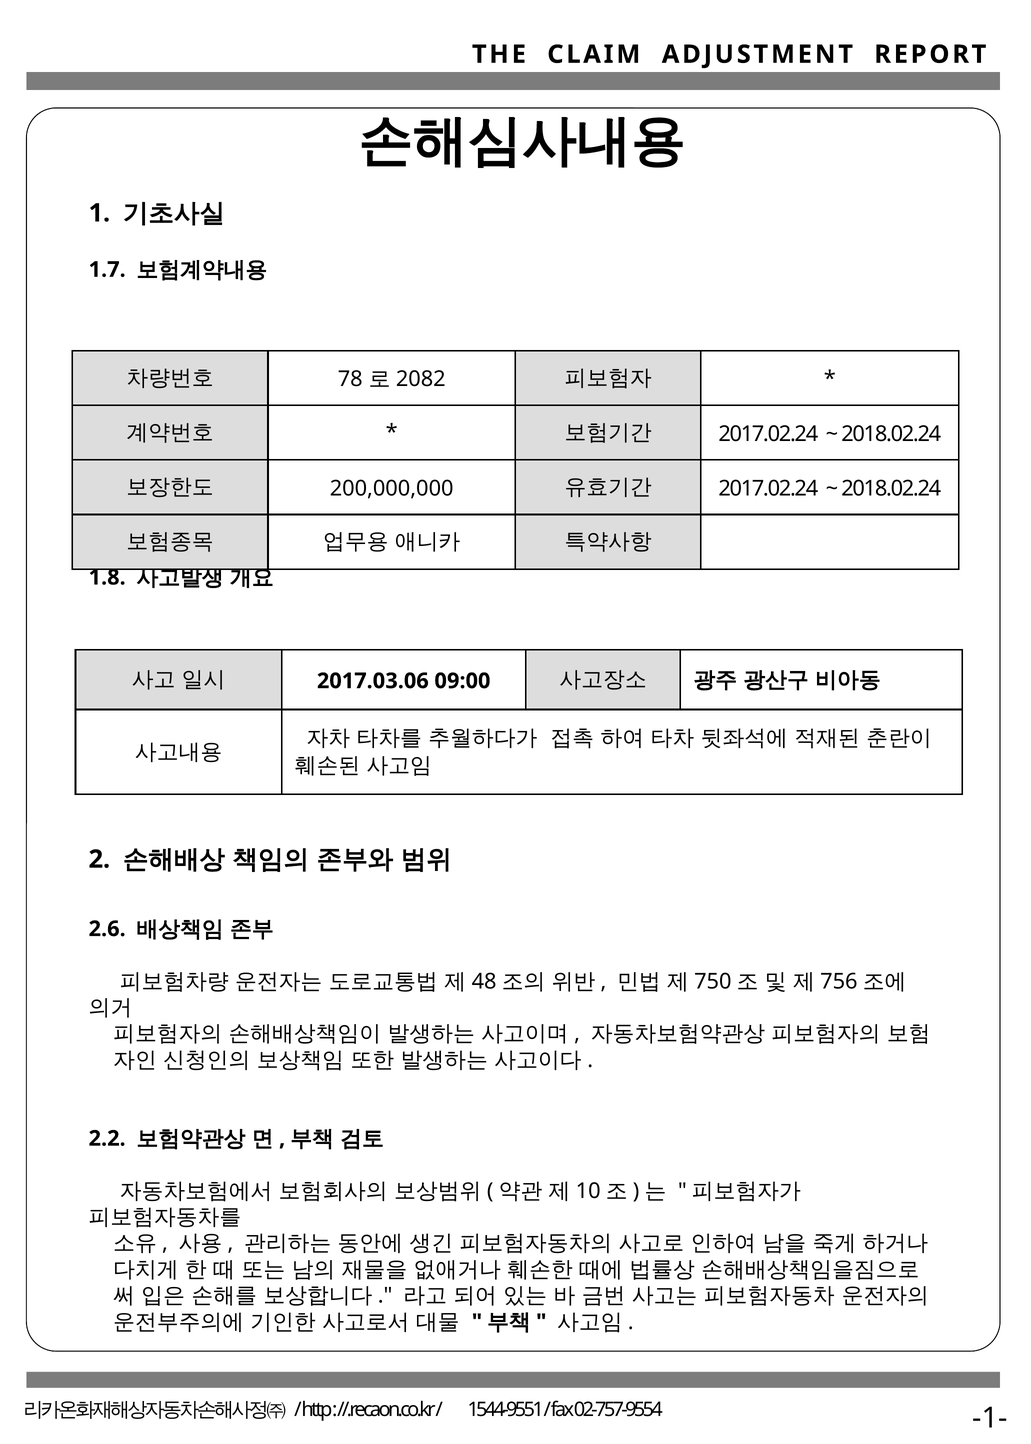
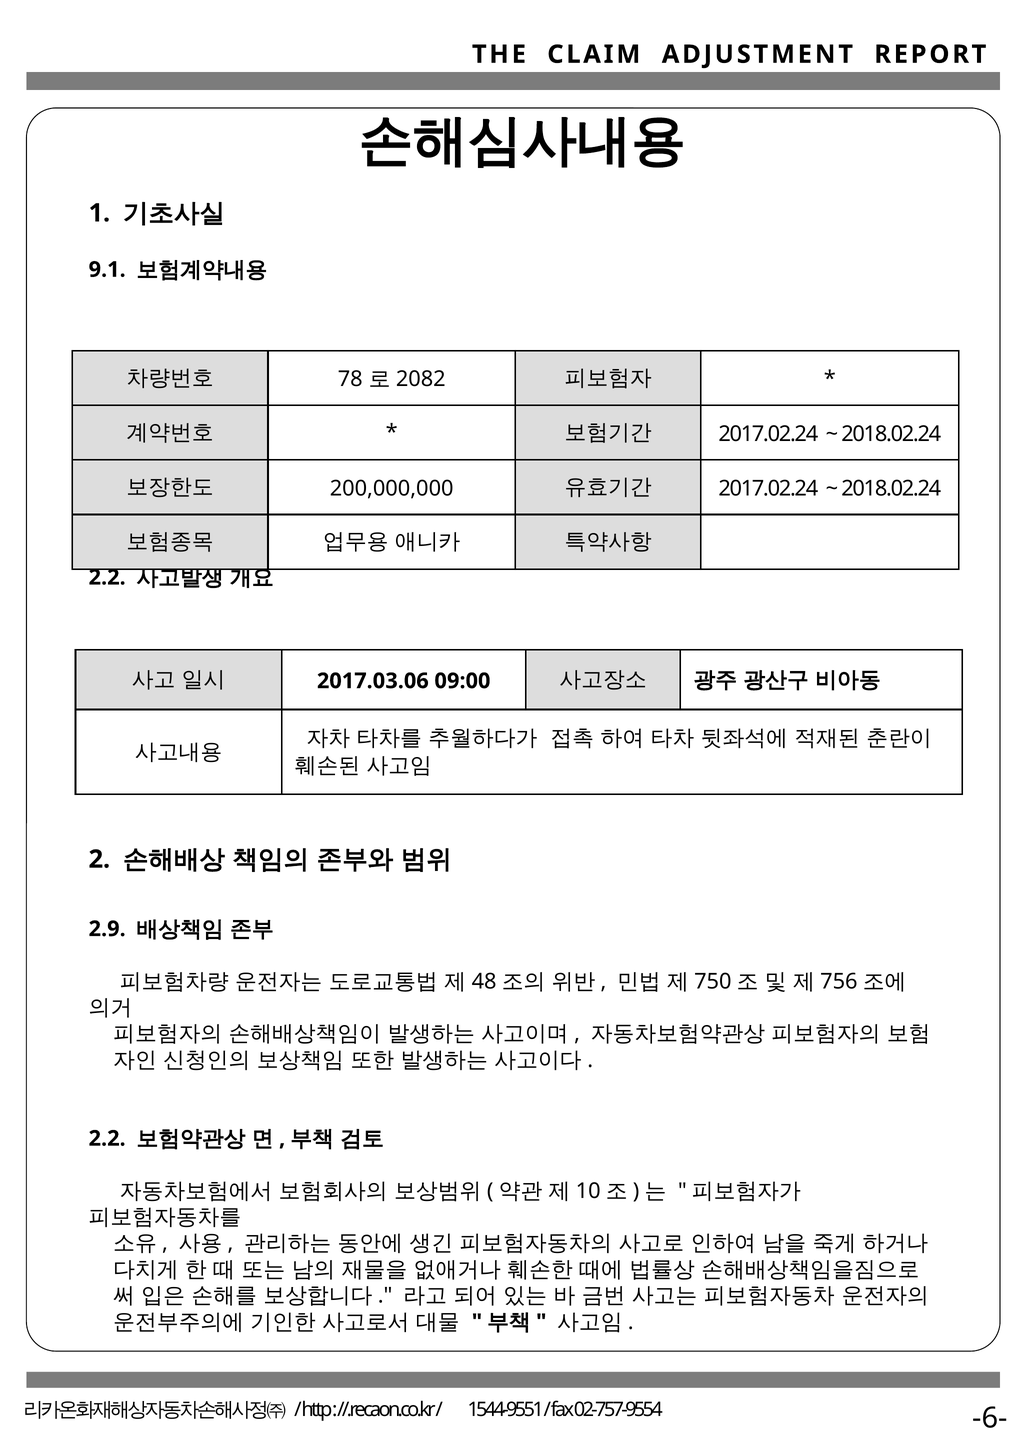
1.7: 1.7 -> 9.1
1.8 at (107, 577): 1.8 -> 2.2
2.6: 2.6 -> 2.9
-1-: -1- -> -6-
